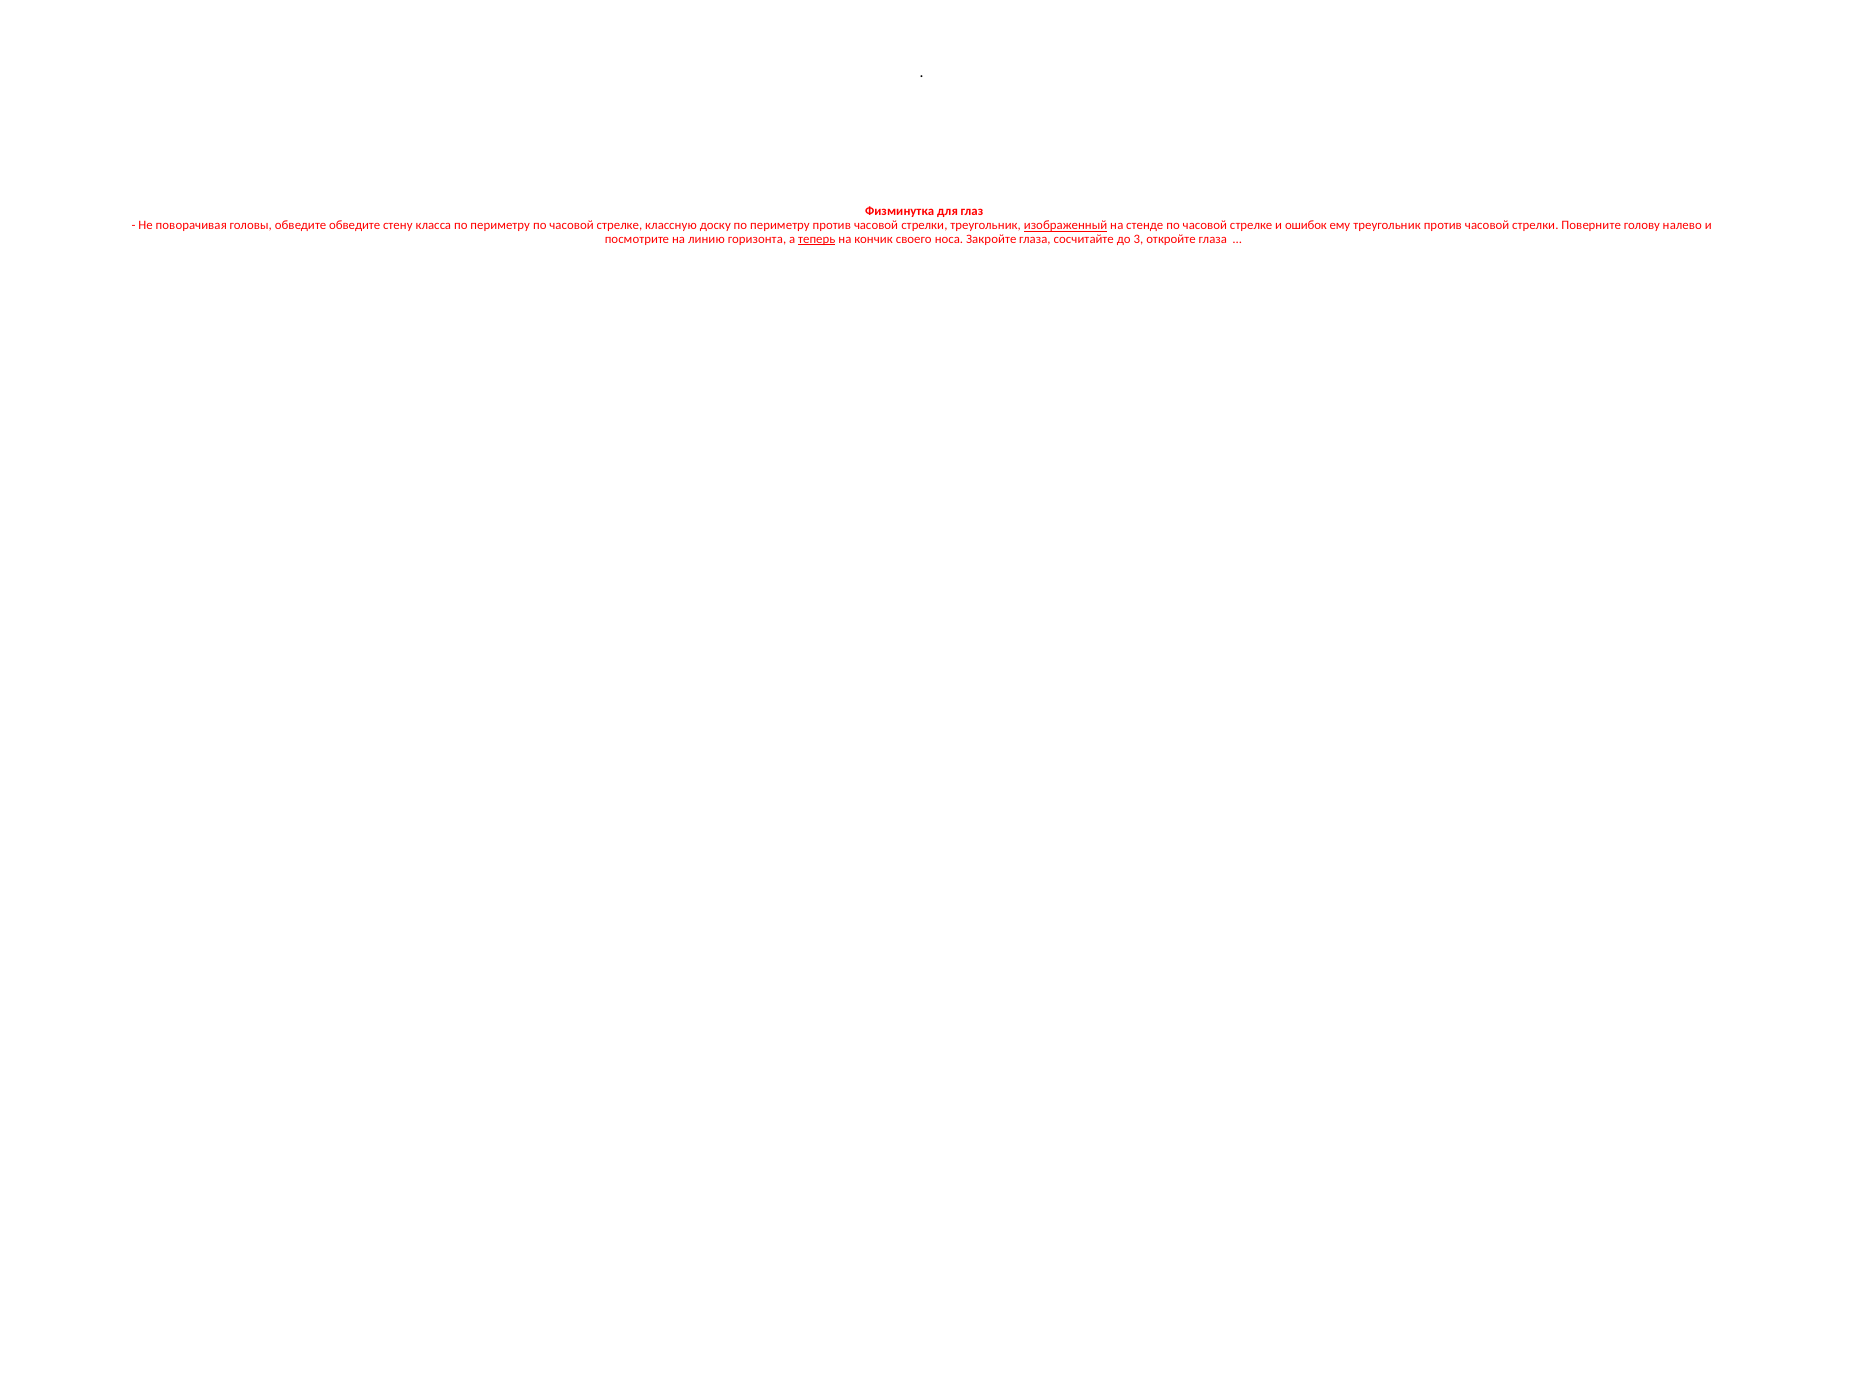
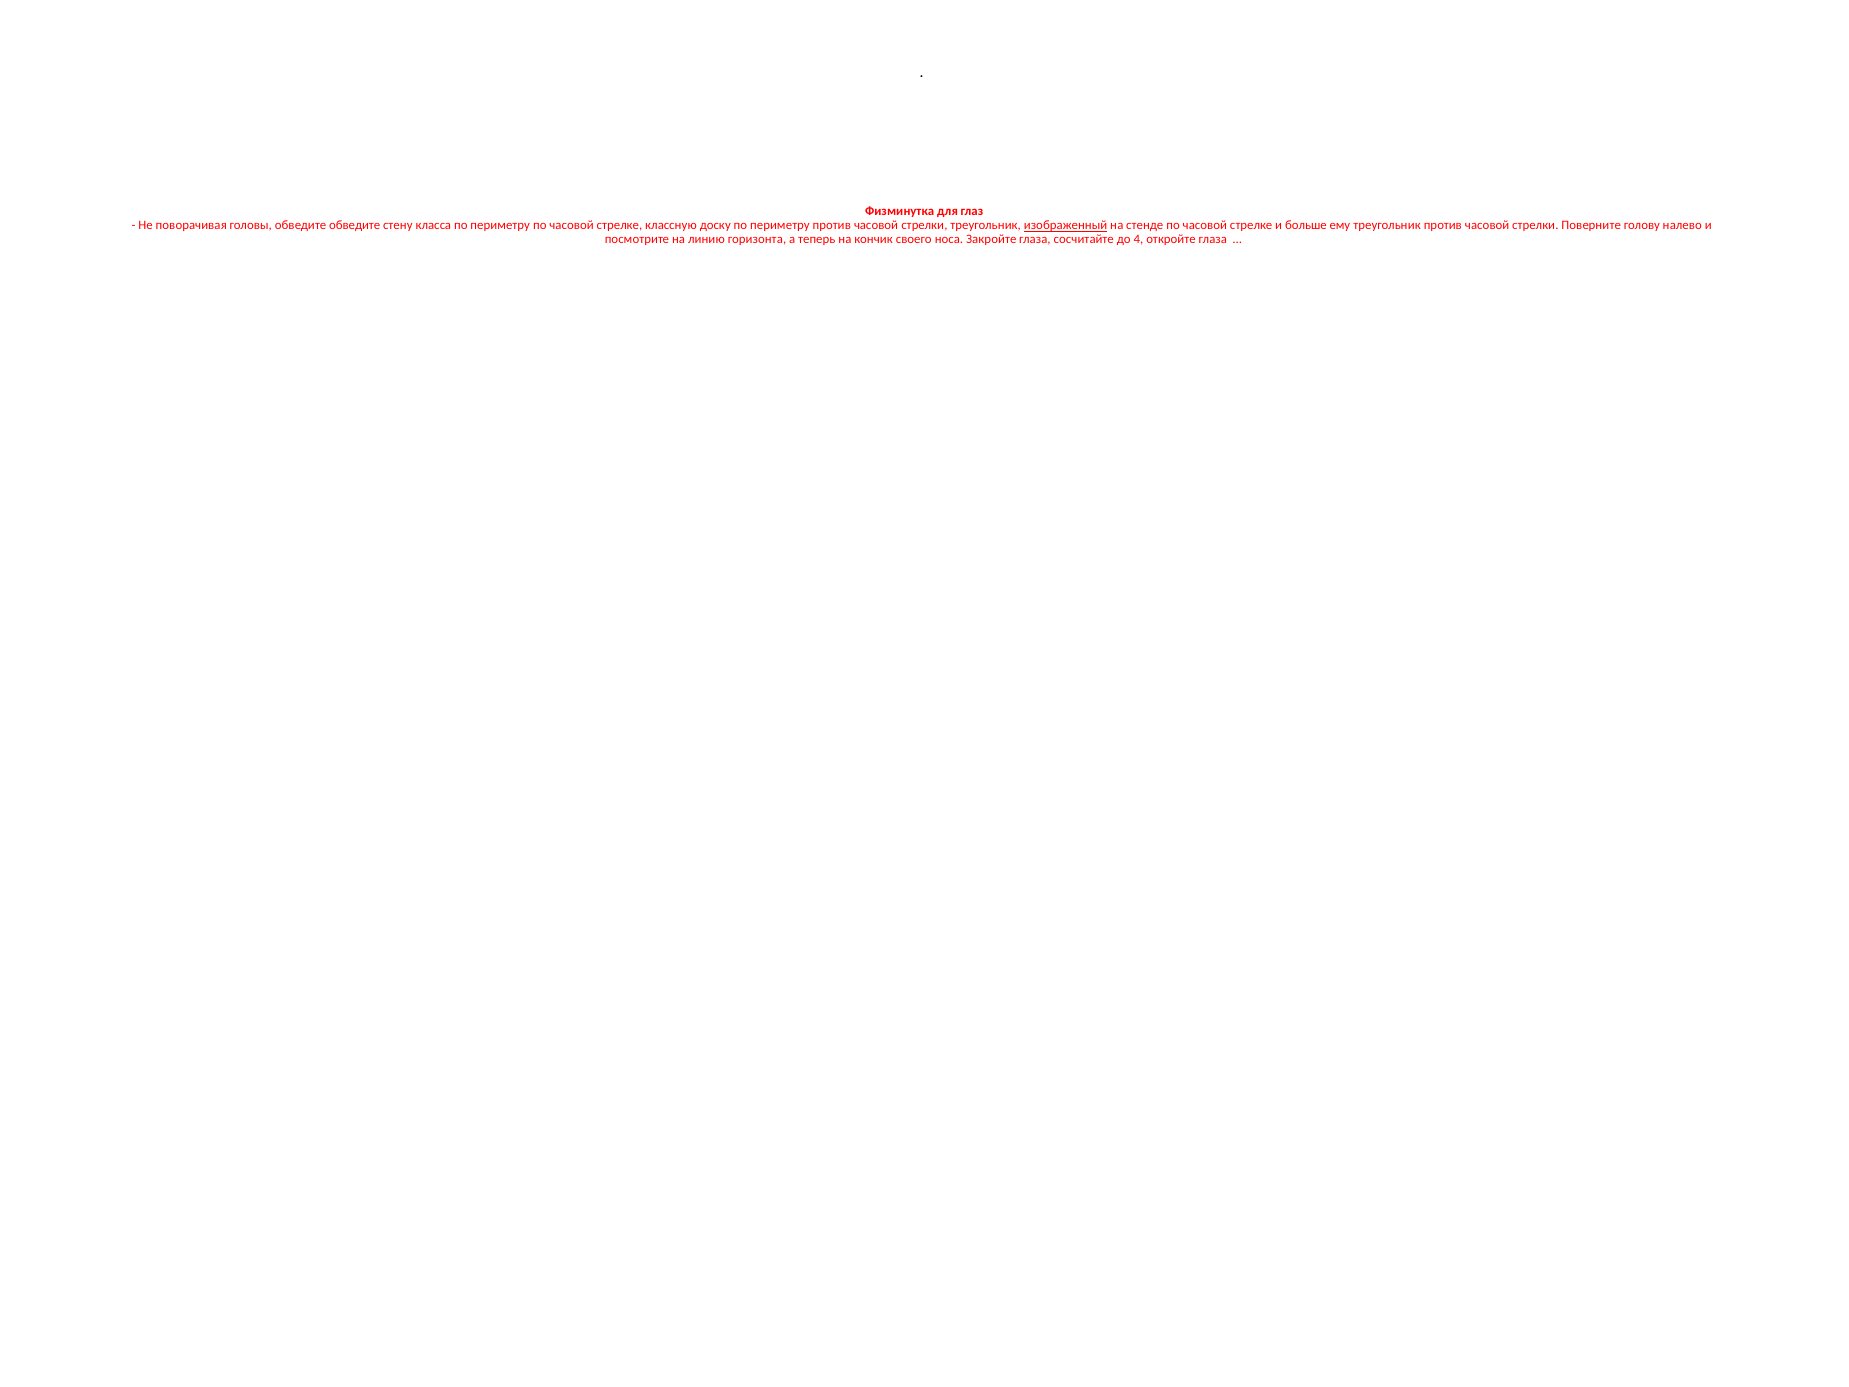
ошибок: ошибок -> больше
теперь underline: present -> none
3: 3 -> 4
